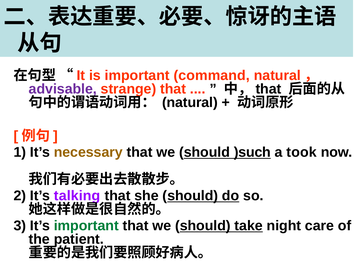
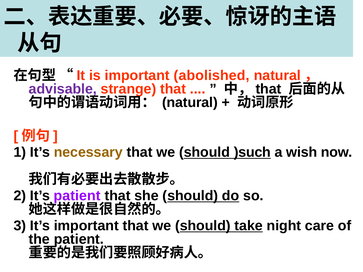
command: command -> abolished
took: took -> wish
It’s talking: talking -> patient
important at (86, 226) colour: green -> black
